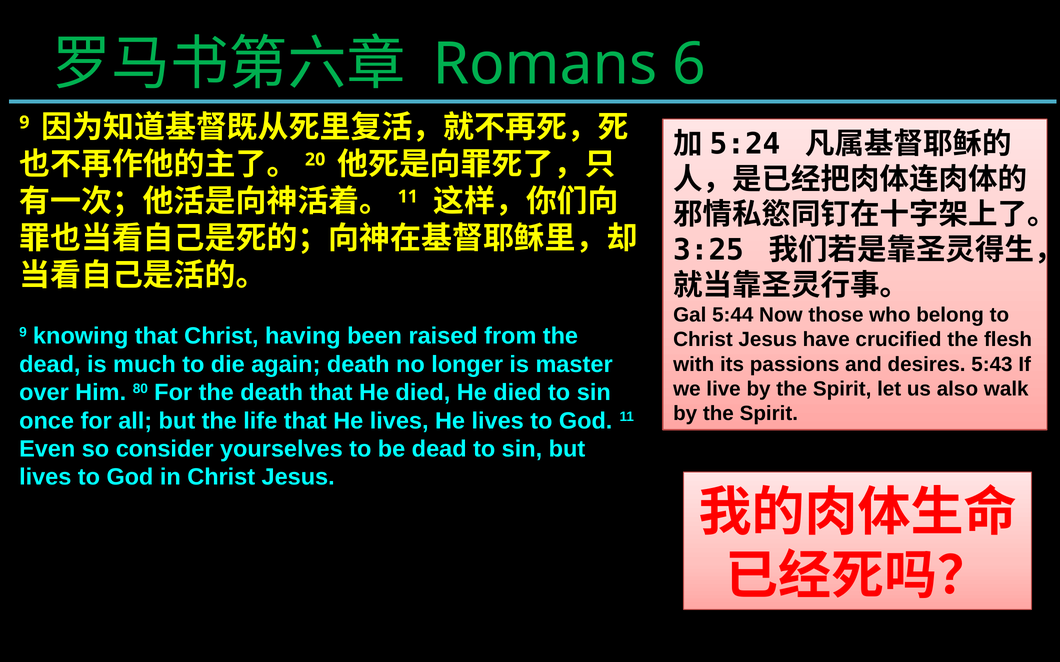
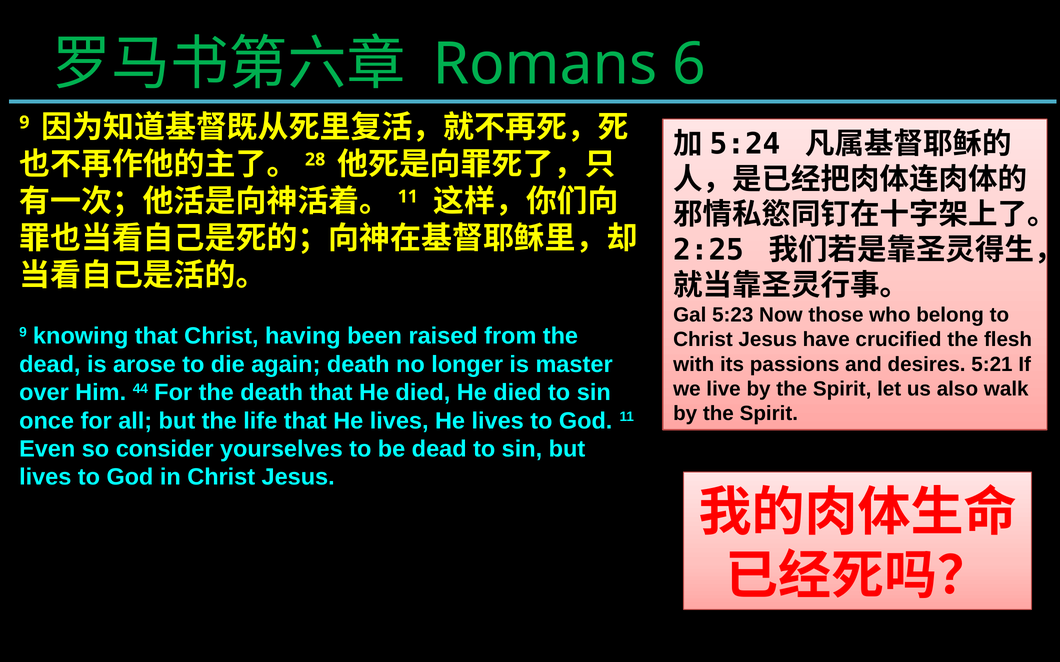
20: 20 -> 28
3:25: 3:25 -> 2:25
5:44: 5:44 -> 5:23
much: much -> arose
5:43: 5:43 -> 5:21
80: 80 -> 44
